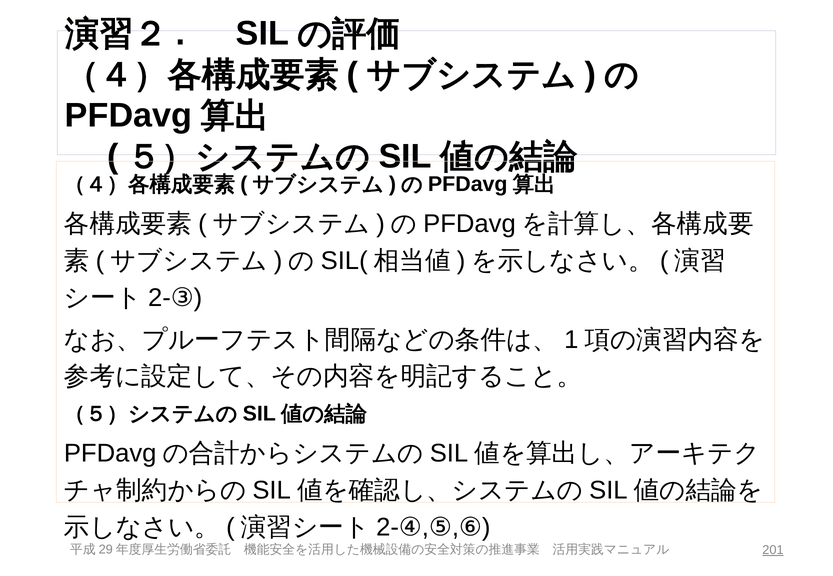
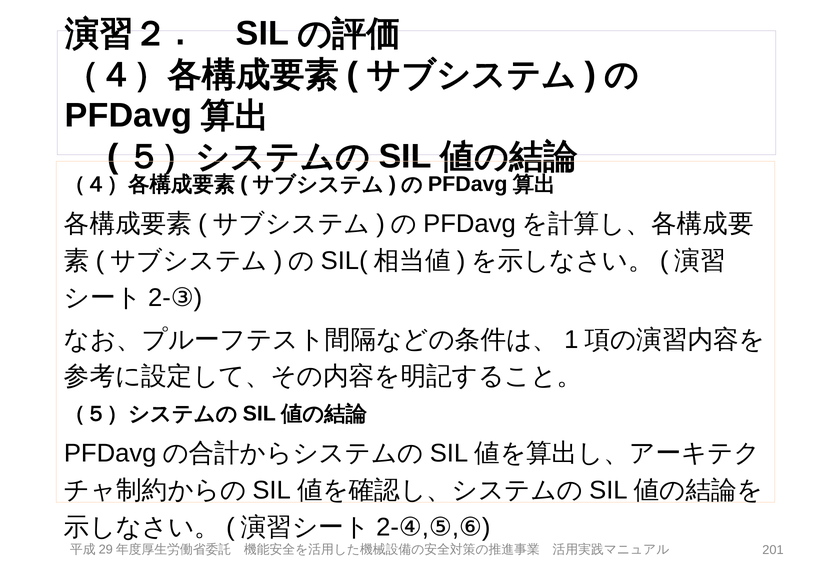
201 underline: present -> none
